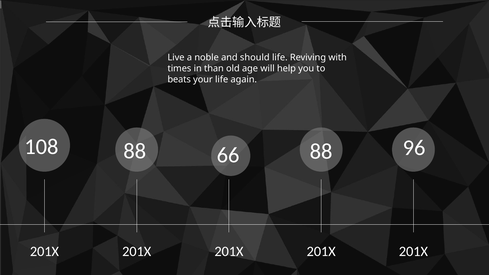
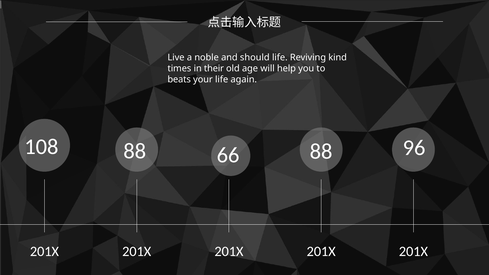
with: with -> kind
than: than -> their
